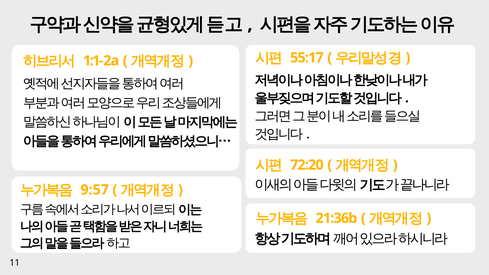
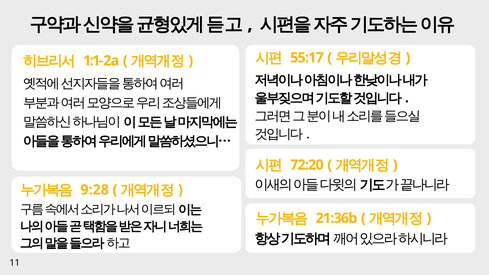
9:57: 9:57 -> 9:28
